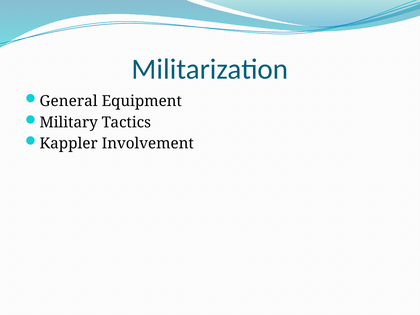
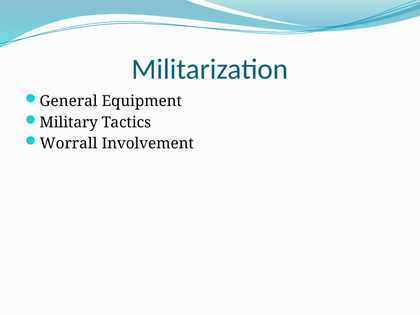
Kappler: Kappler -> Worrall
